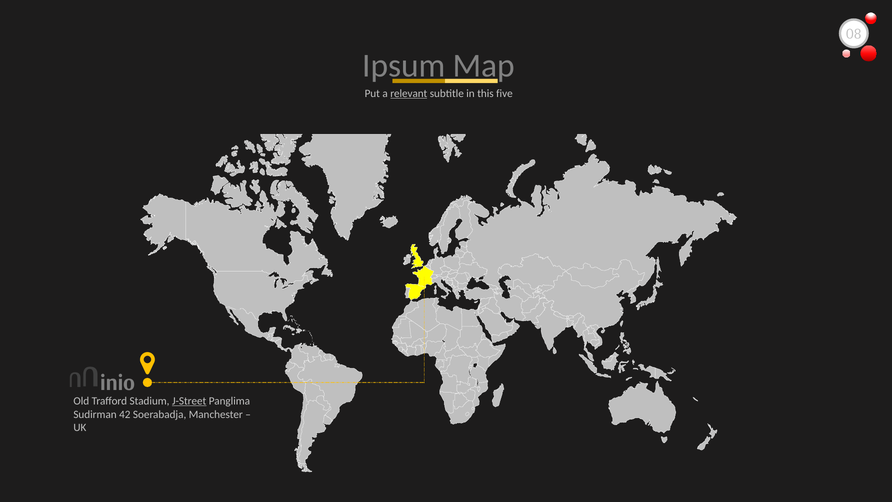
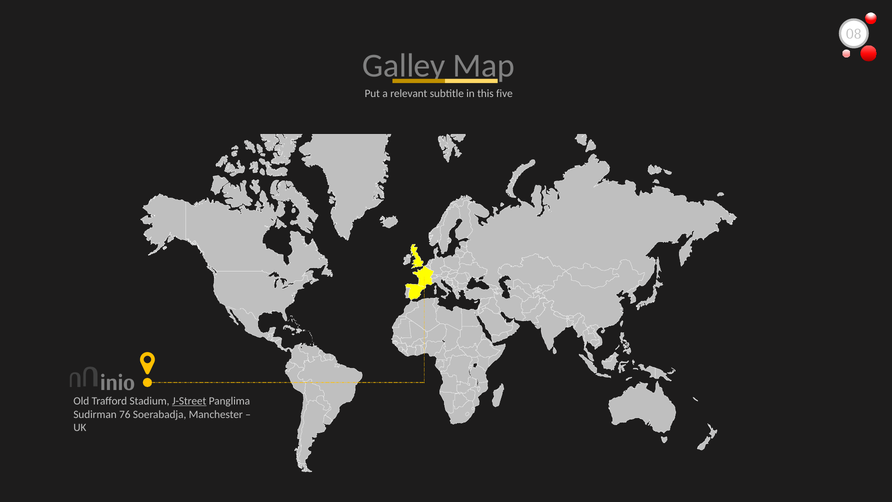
Ipsum: Ipsum -> Galley
relevant underline: present -> none
42: 42 -> 76
